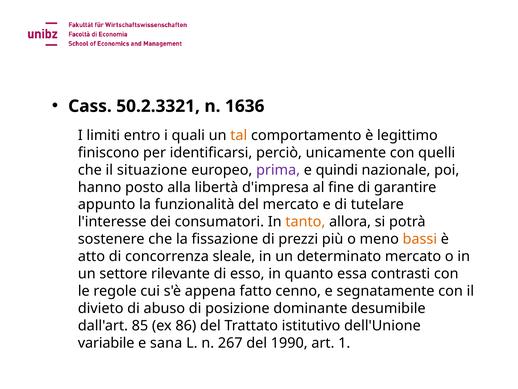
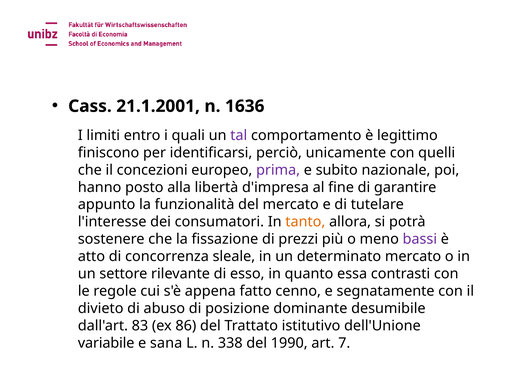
50.2.3321: 50.2.3321 -> 21.1.2001
tal colour: orange -> purple
situazione: situazione -> concezioni
quindi: quindi -> subito
bassi colour: orange -> purple
85: 85 -> 83
267: 267 -> 338
1: 1 -> 7
